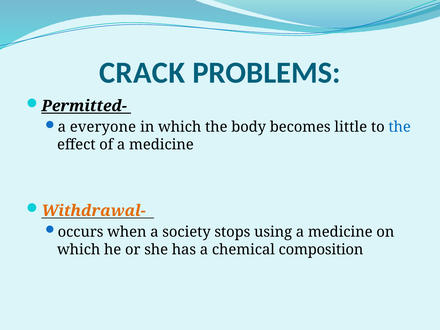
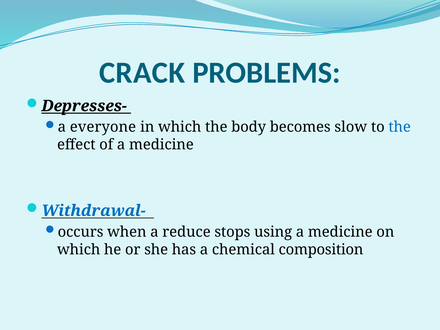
Permitted-: Permitted- -> Depresses-
little: little -> slow
Withdrawal- colour: orange -> blue
society: society -> reduce
